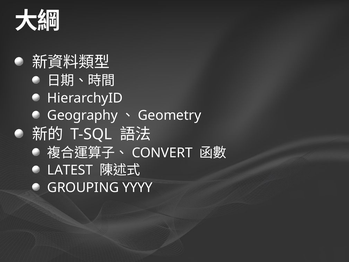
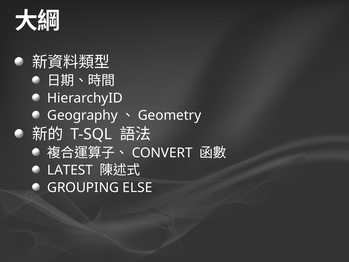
YYYY: YYYY -> ELSE
